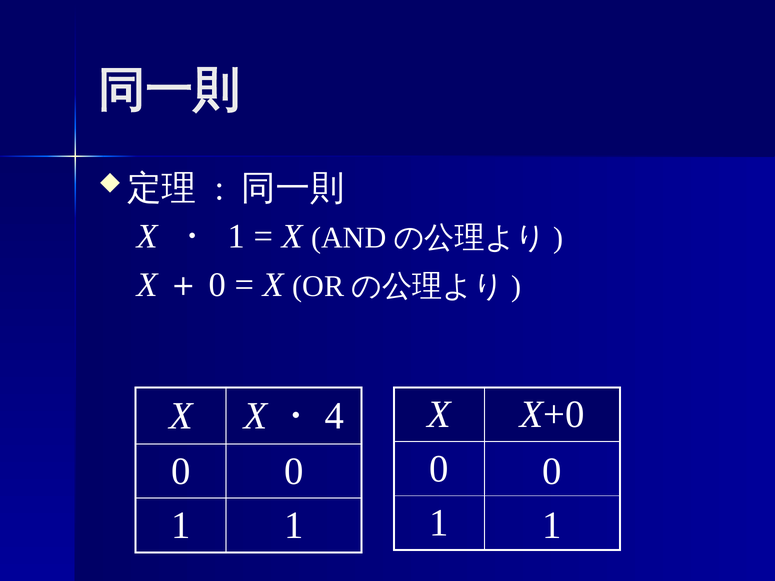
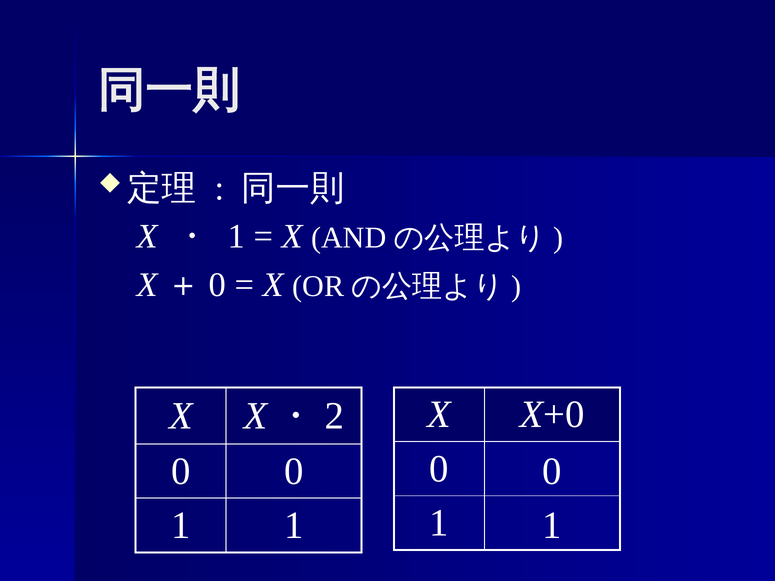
4: 4 -> 2
